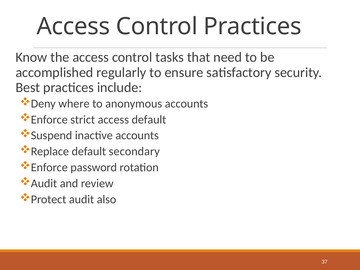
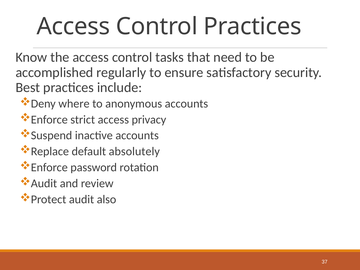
access default: default -> privacy
secondary: secondary -> absolutely
